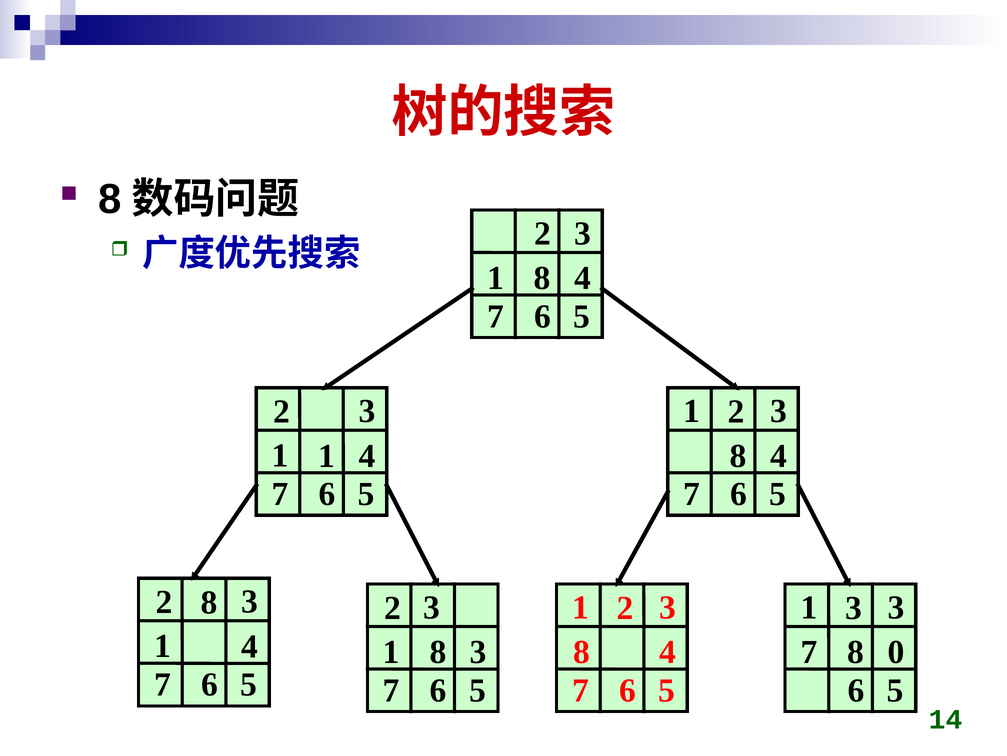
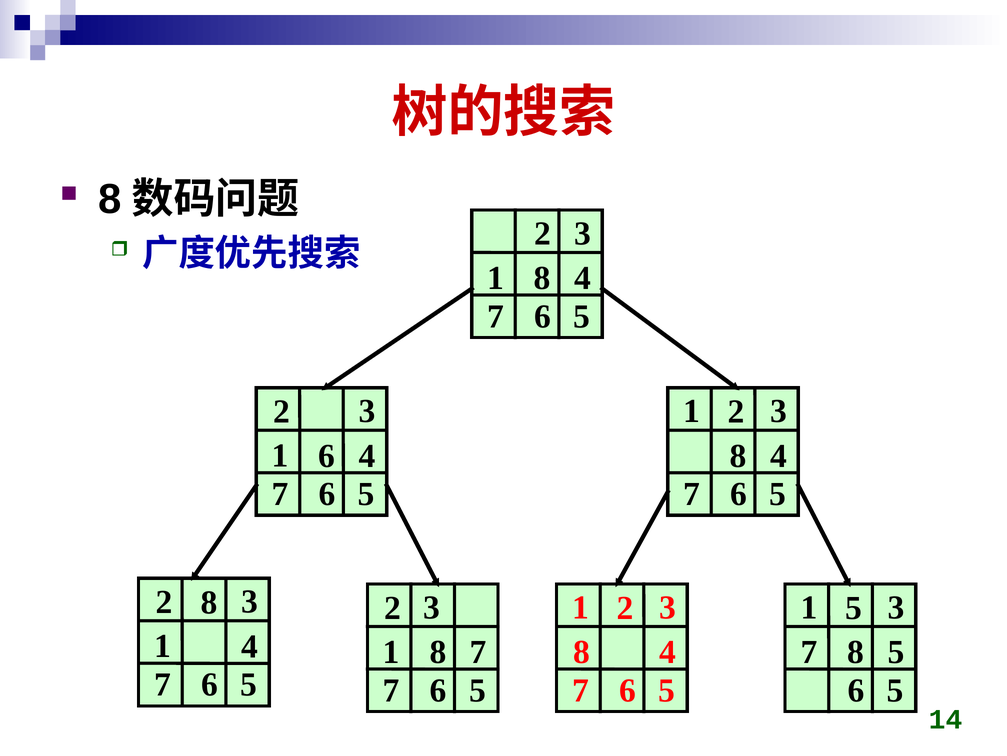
1 1: 1 -> 6
3 3: 3 -> 5
8 3: 3 -> 7
8 0: 0 -> 5
